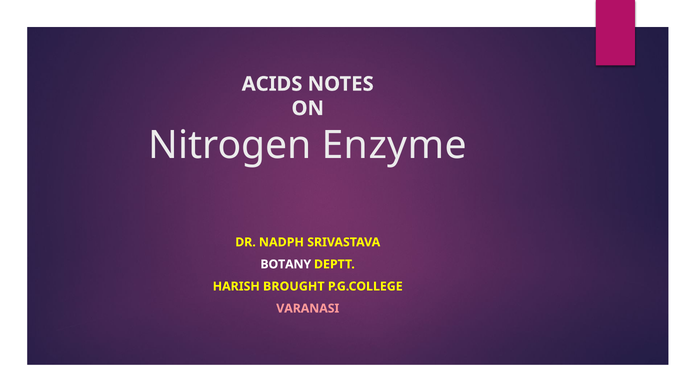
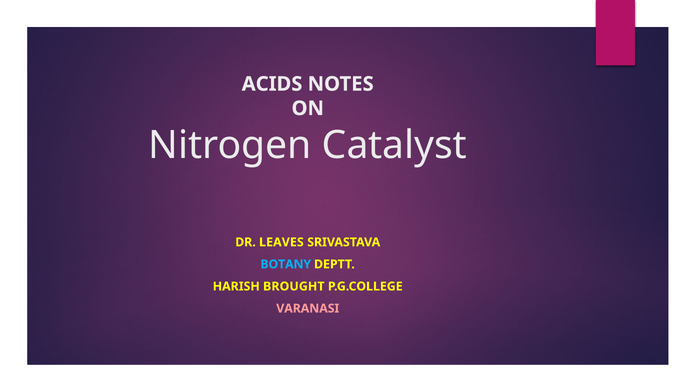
Enzyme: Enzyme -> Catalyst
NADPH: NADPH -> LEAVES
BOTANY colour: white -> light blue
